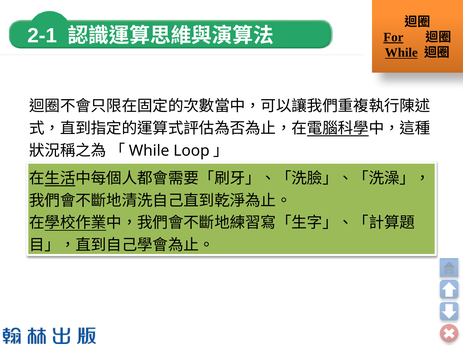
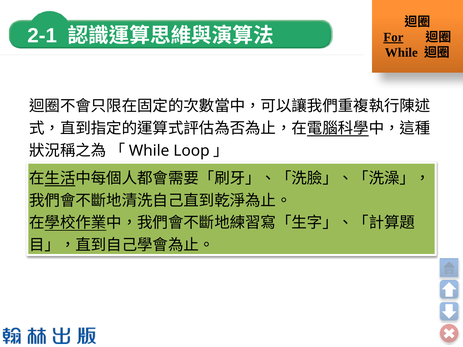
While at (401, 53) underline: present -> none
